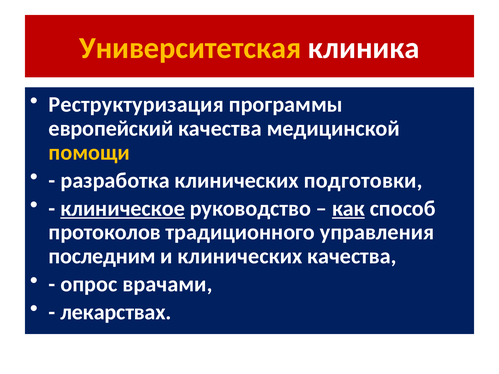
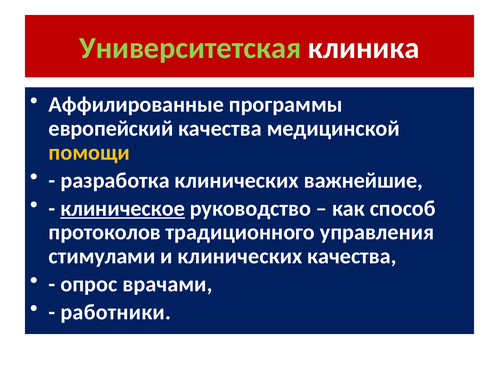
Университетская colour: yellow -> light green
Реструктуризация: Реструктуризация -> Аффилированные
подготовки: подготовки -> важнейшие
как underline: present -> none
последним: последним -> стимулами
лекарствах: лекарствах -> работники
